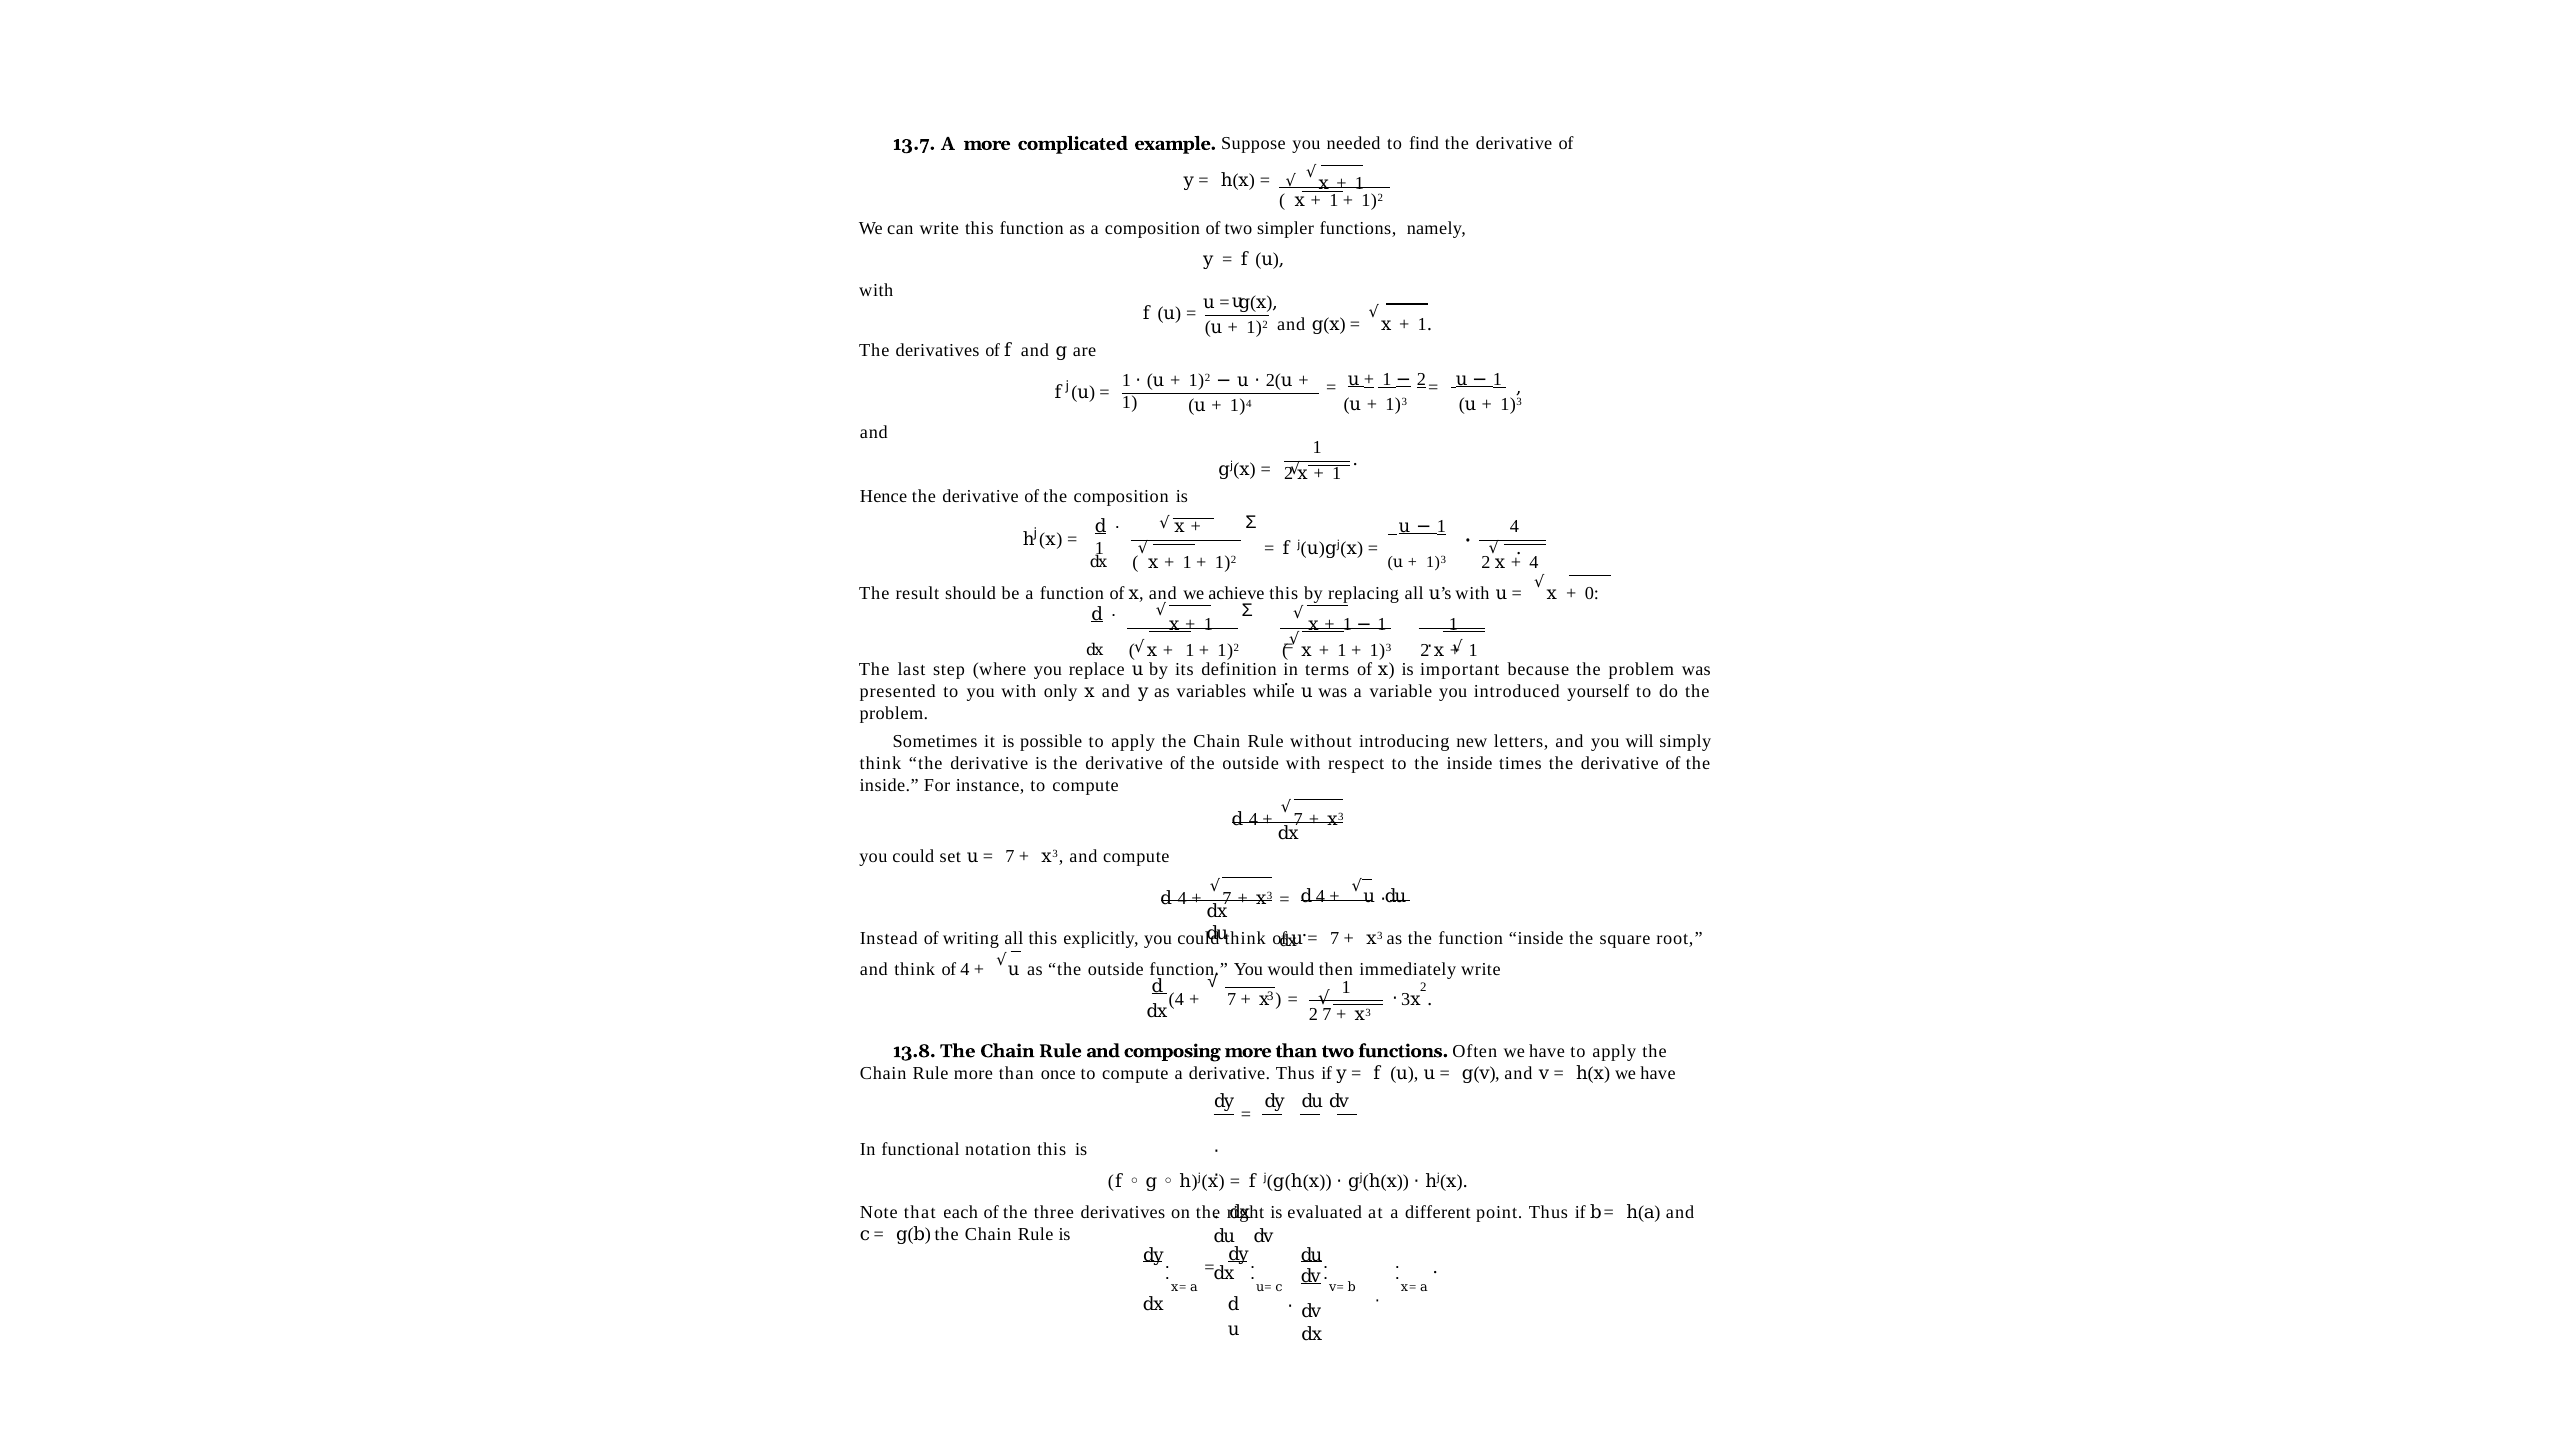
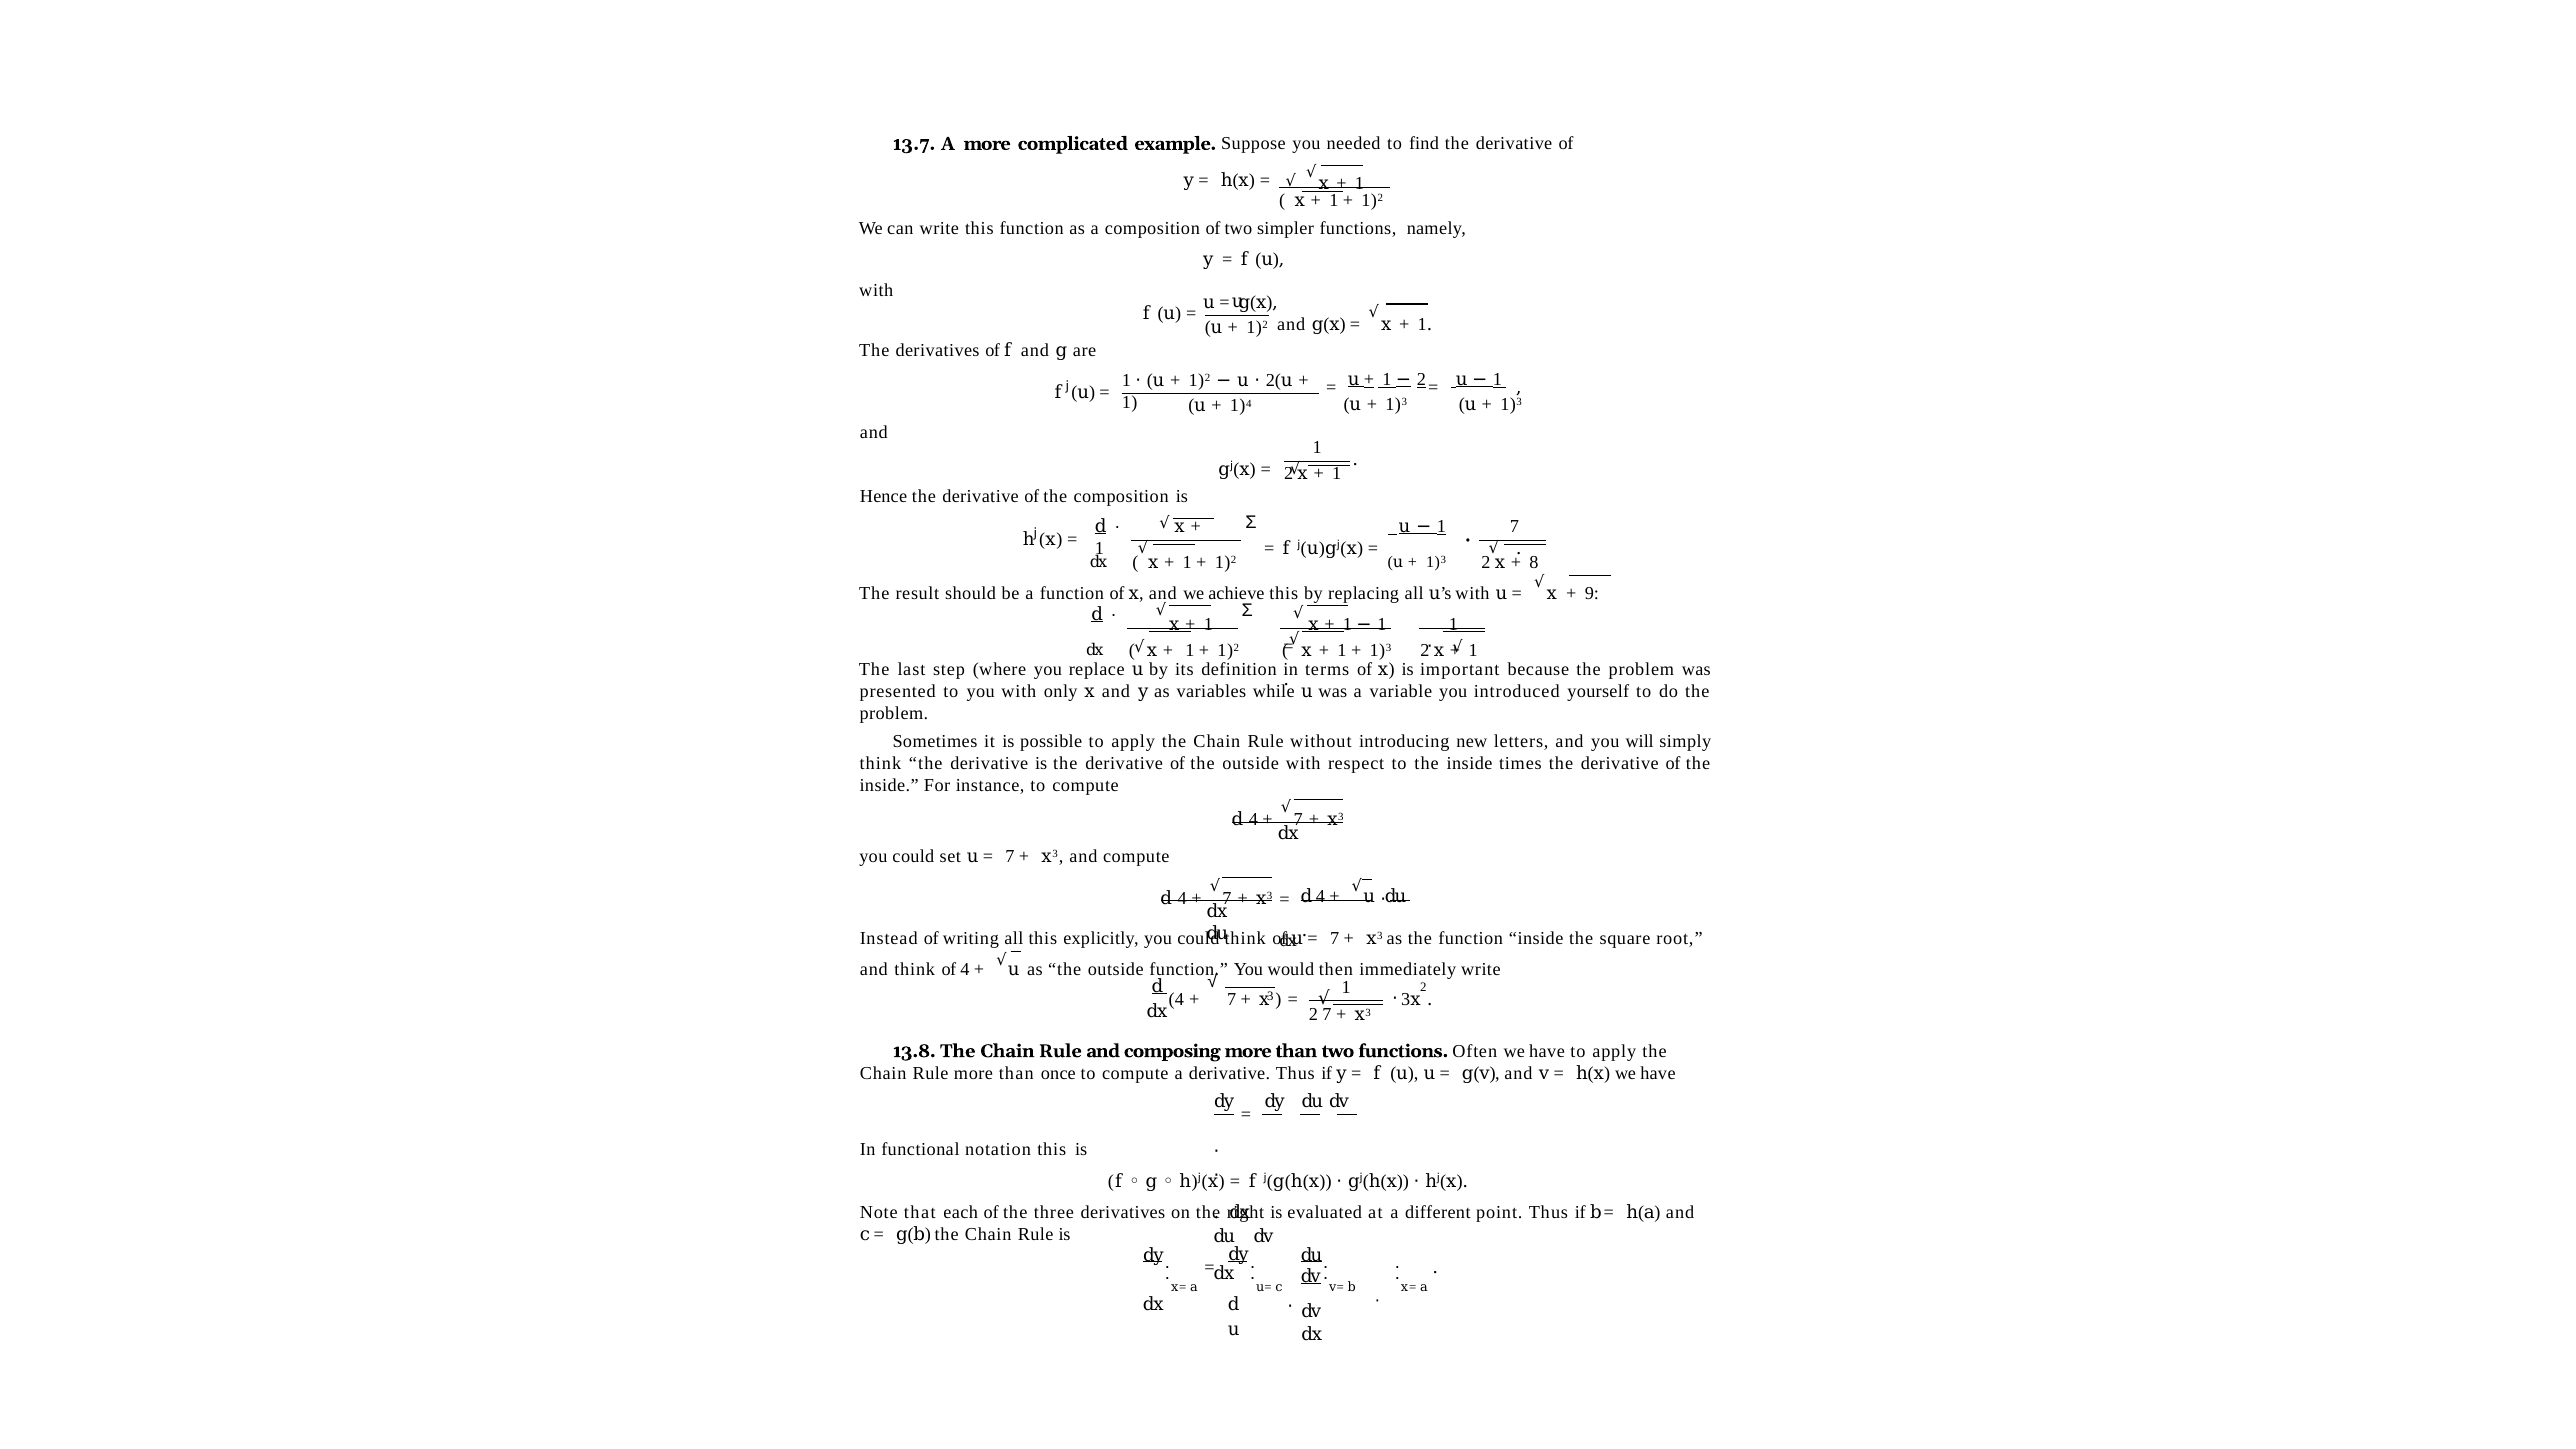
1 4: 4 -> 7
4 at (1534, 562): 4 -> 8
0: 0 -> 9
